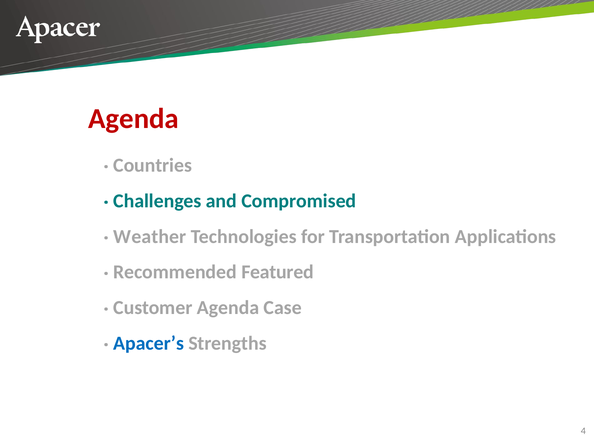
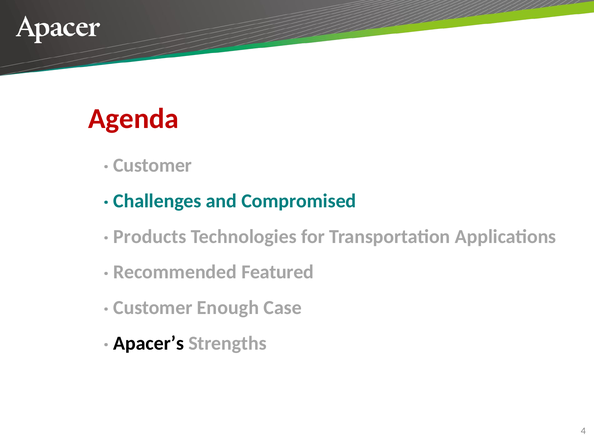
Countries at (153, 166): Countries -> Customer
Weather: Weather -> Products
Customer Agenda: Agenda -> Enough
Apacerʼs colour: blue -> black
